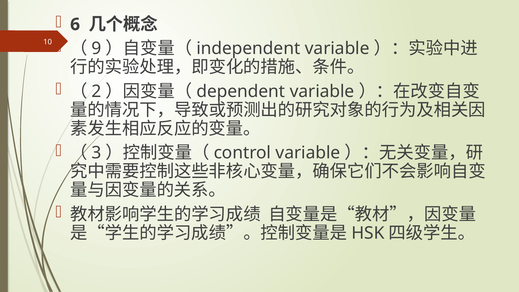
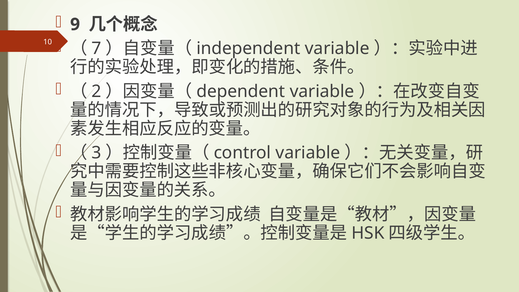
6: 6 -> 9
9: 9 -> 7
